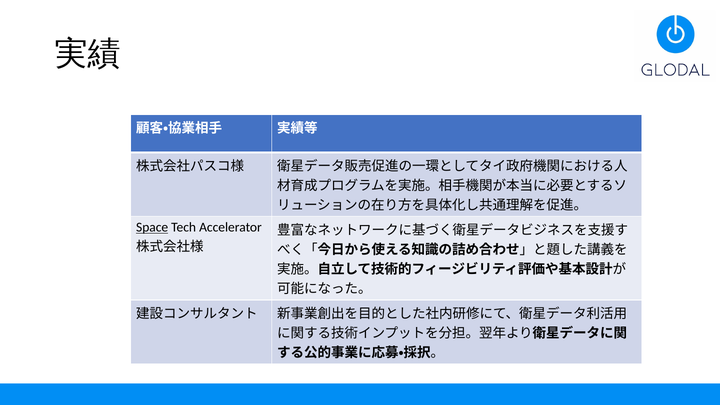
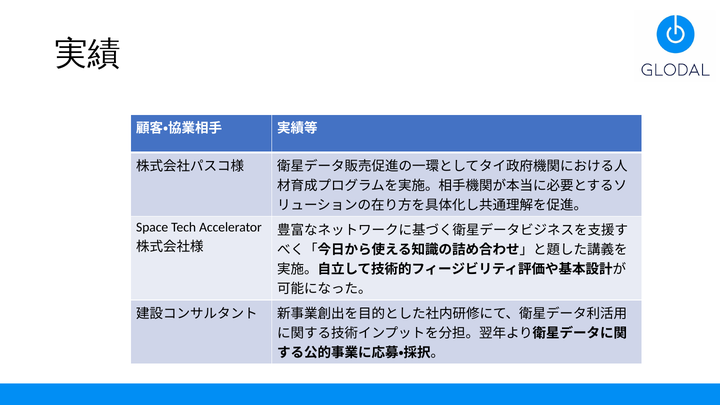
Space underline: present -> none
